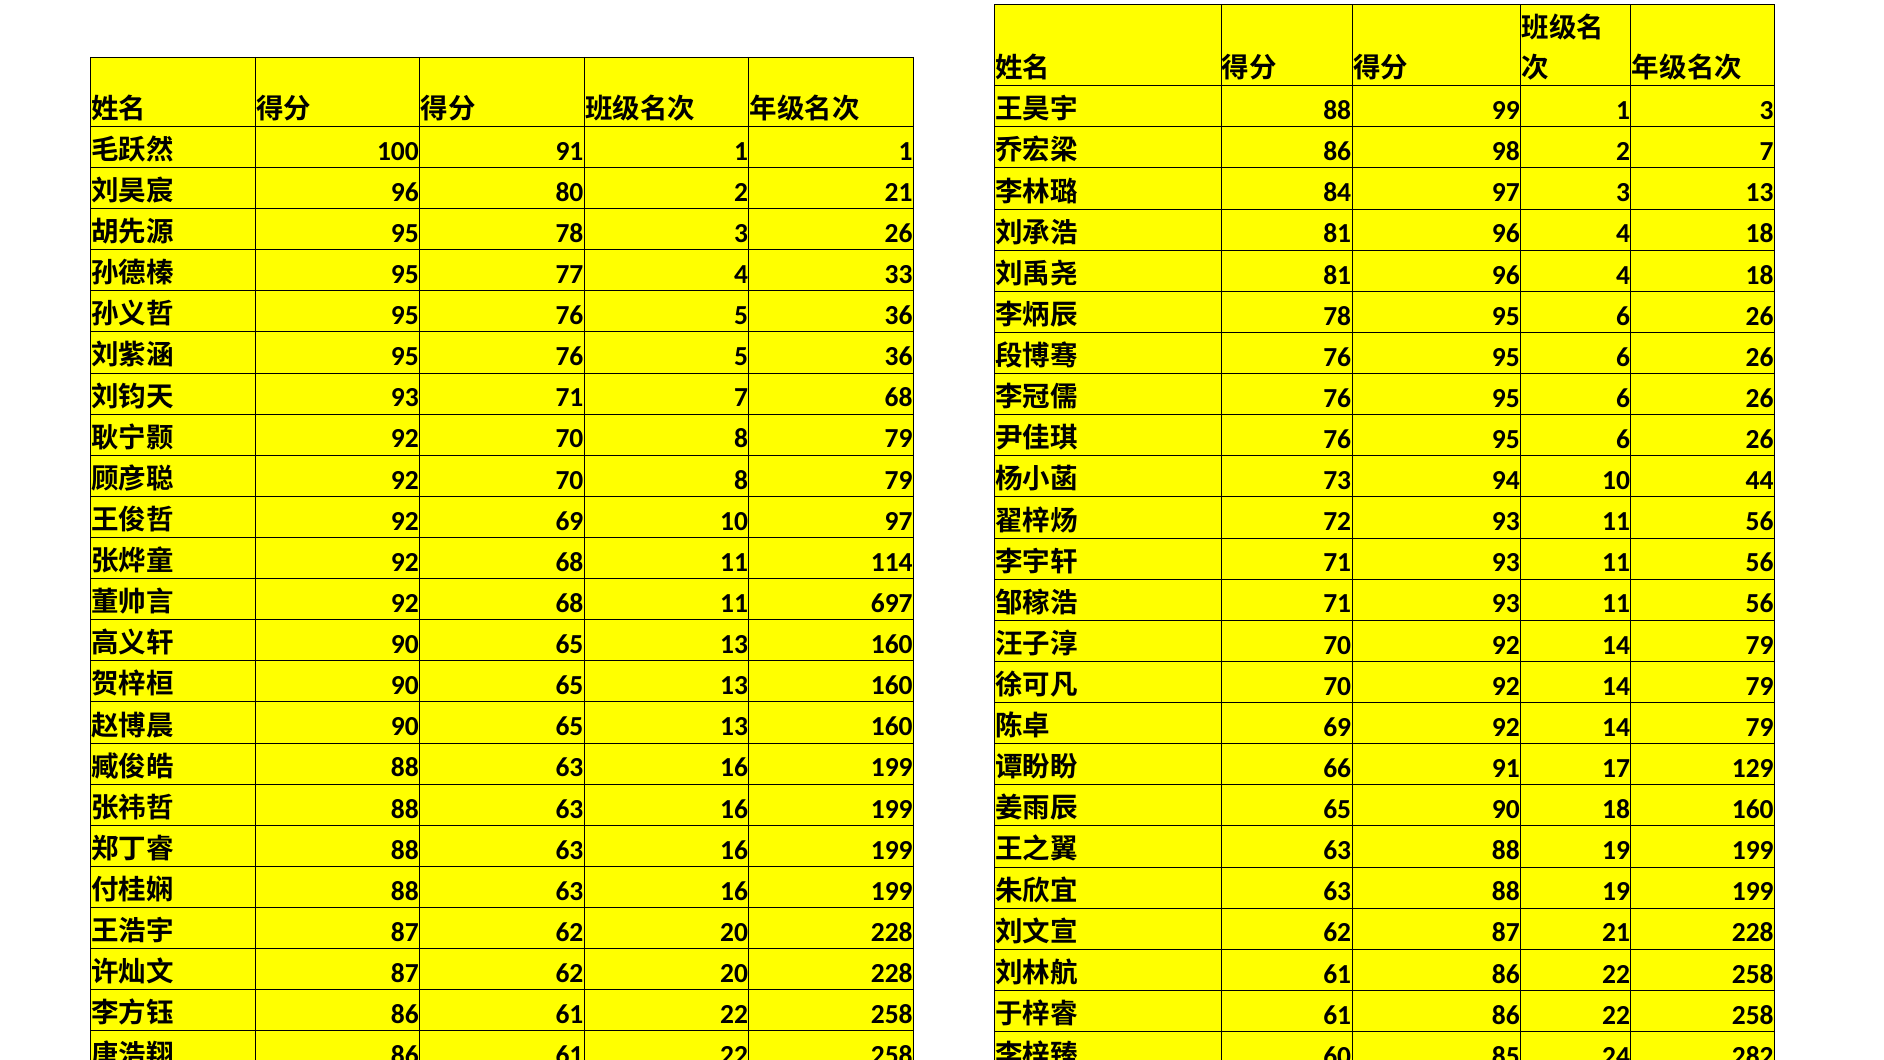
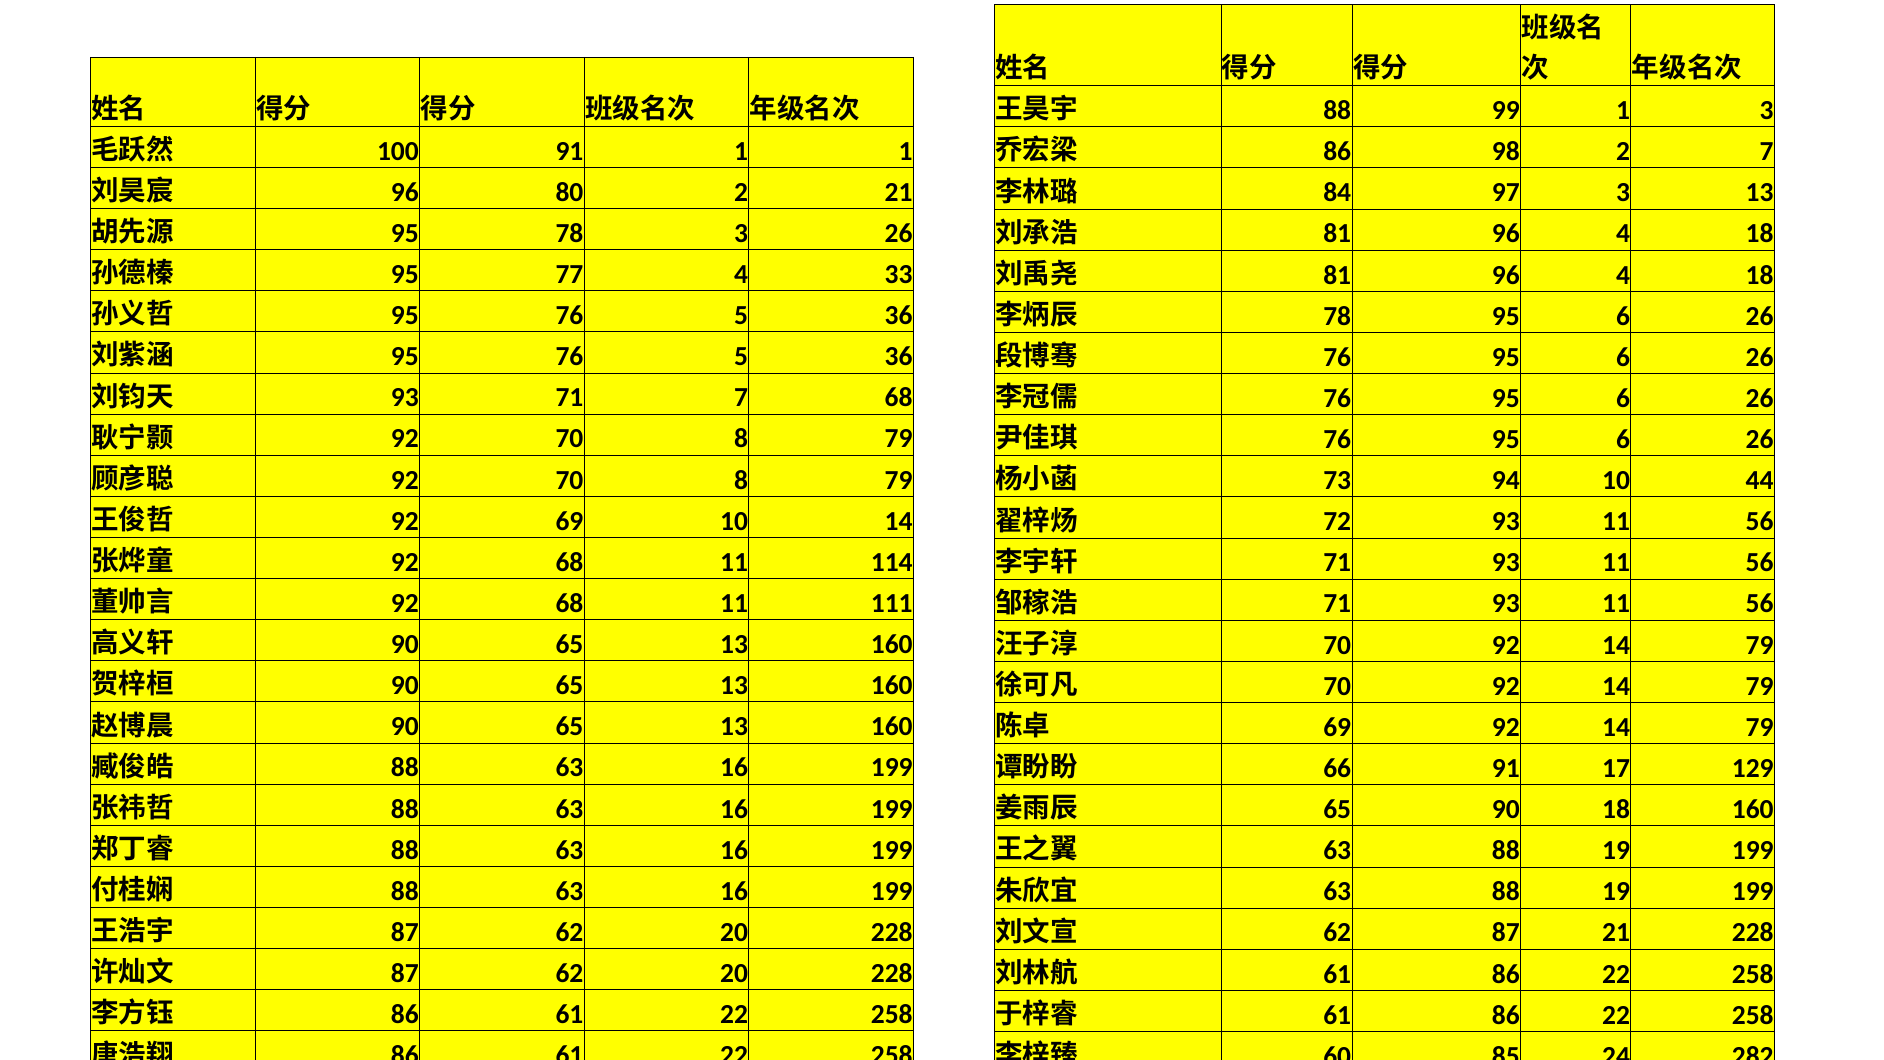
10 97: 97 -> 14
697: 697 -> 111
